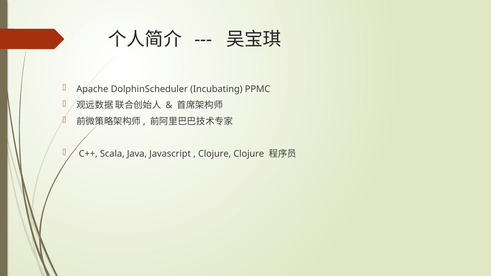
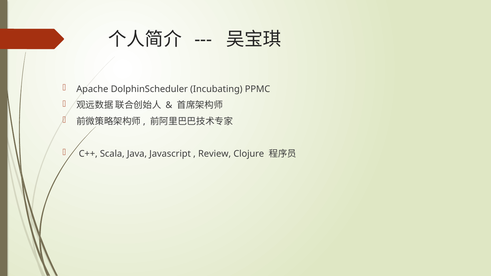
Clojure at (215, 154): Clojure -> Review
